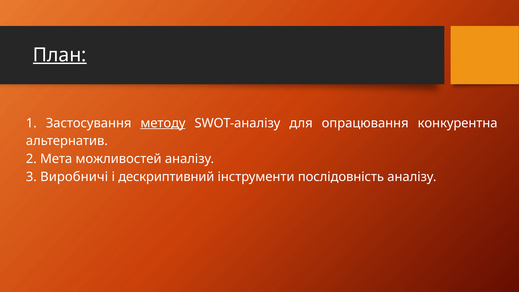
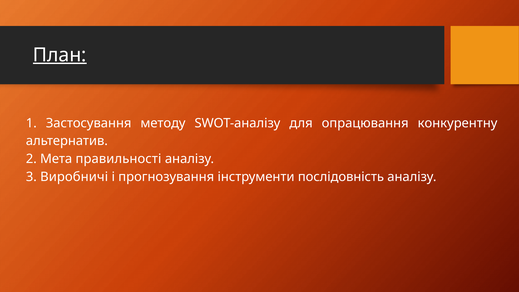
методу underline: present -> none
конкурентна: конкурентна -> конкурентну
можливостей: можливостей -> правильності
дескриптивний: дескриптивний -> прогнозування
